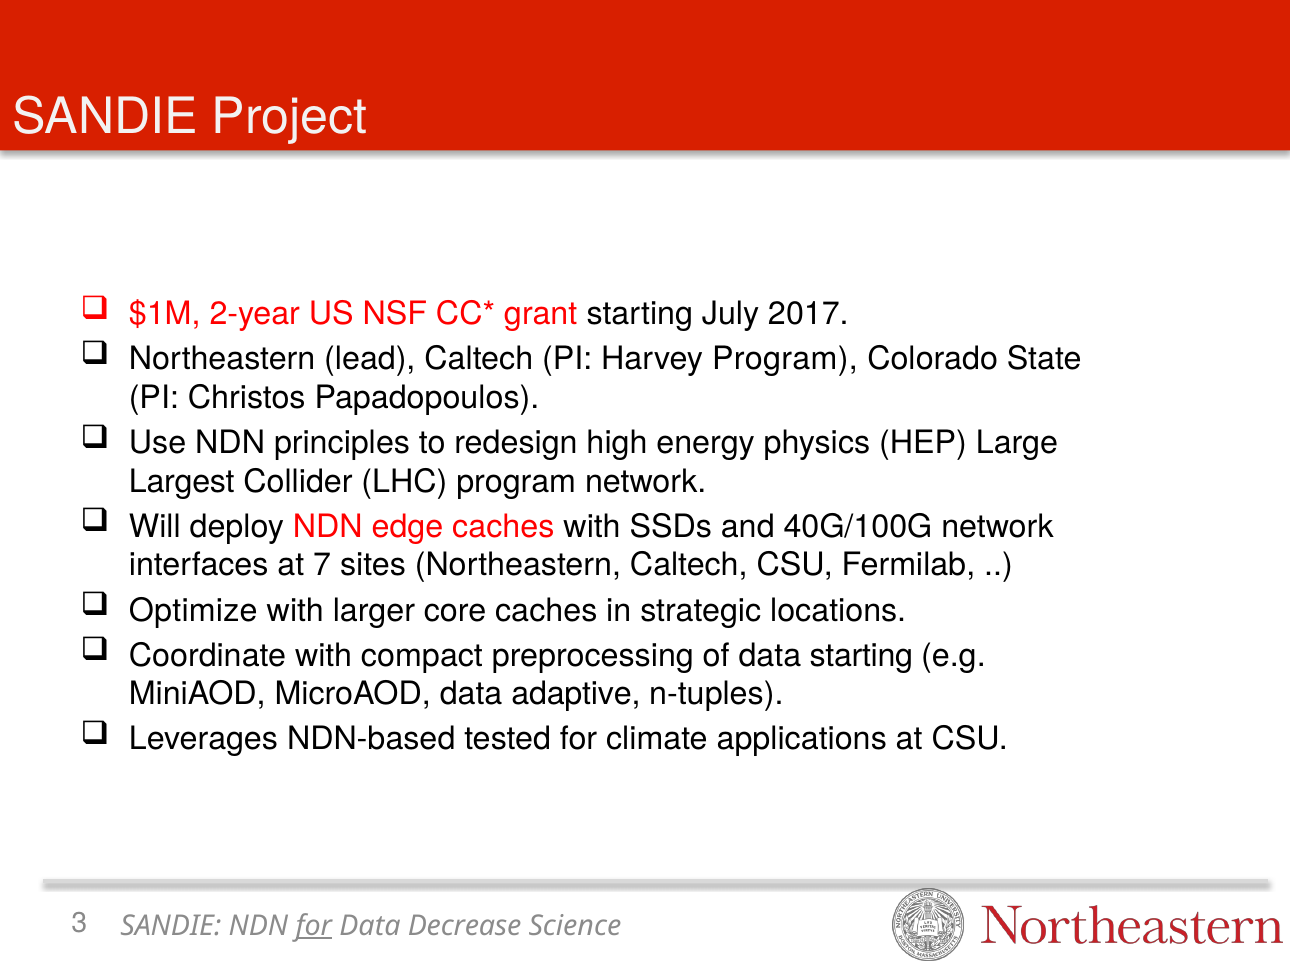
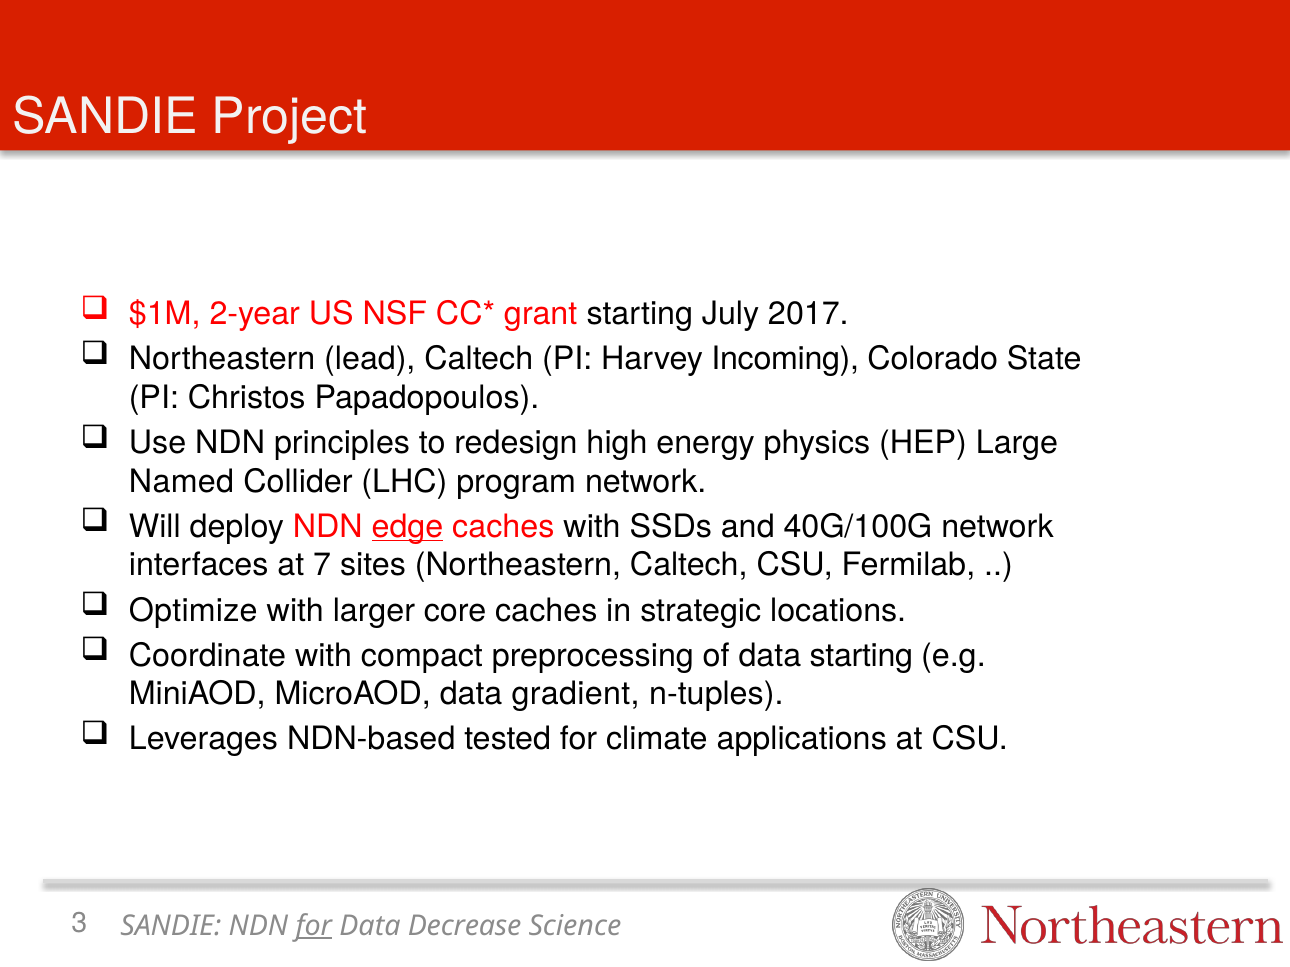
Harvey Program: Program -> Incoming
Largest: Largest -> Named
edge underline: none -> present
adaptive: adaptive -> gradient
